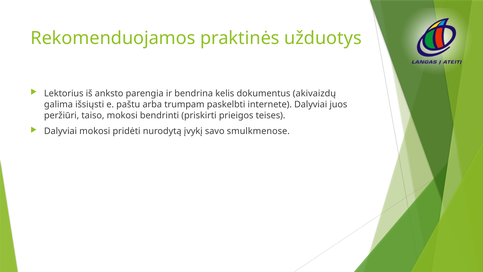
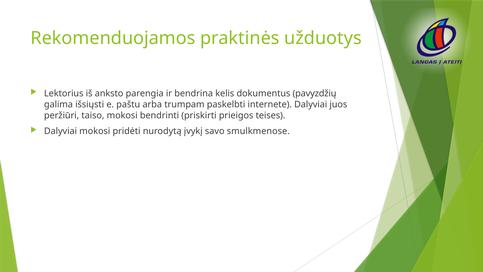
akivaizdų: akivaizdų -> pavyzdžių
